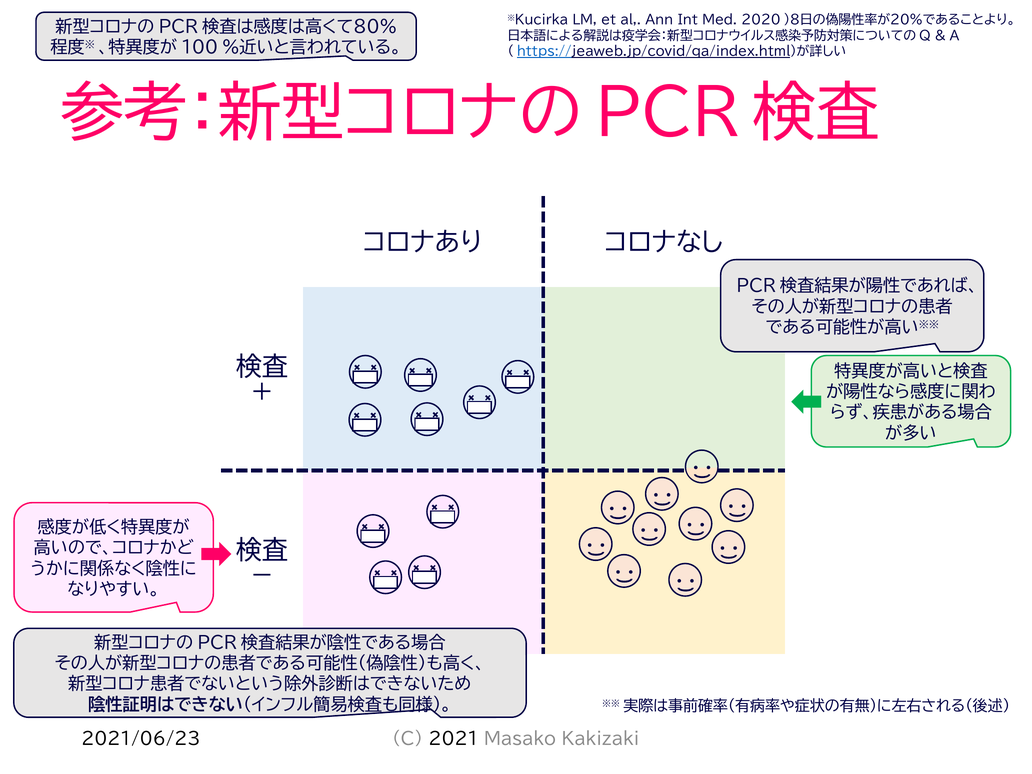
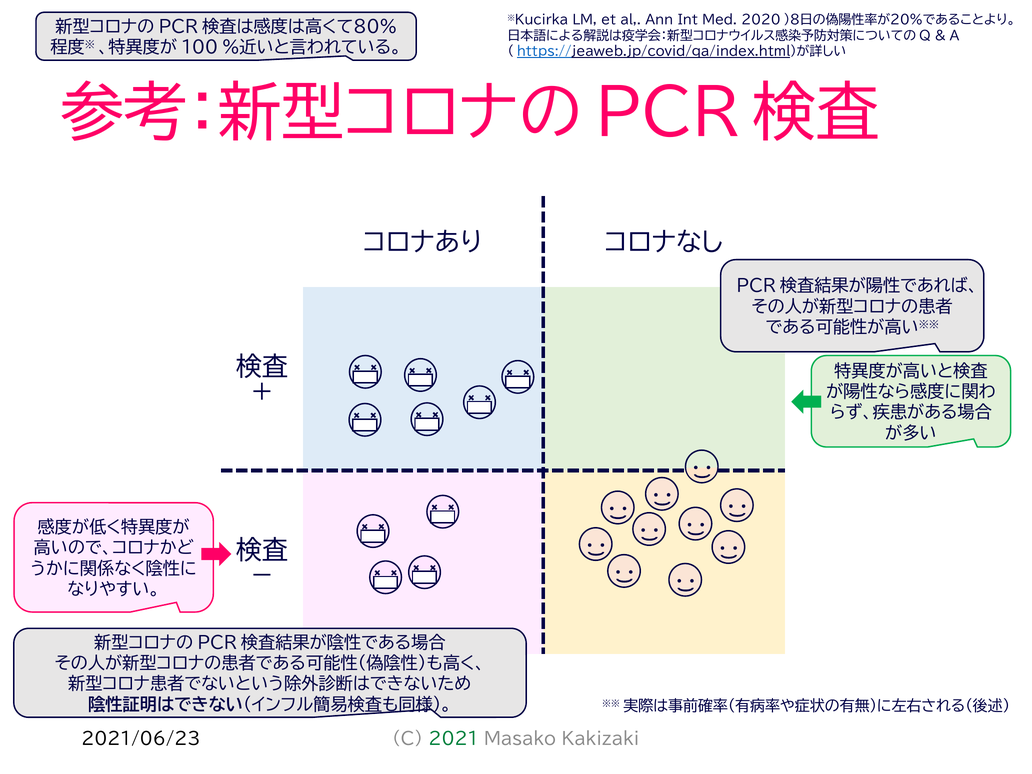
2021 colour: black -> green
